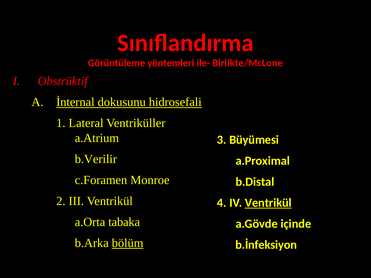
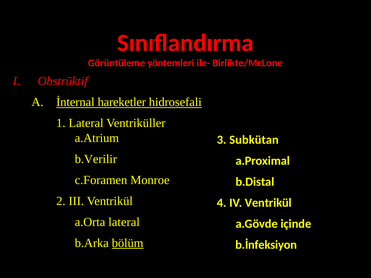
dokusunu: dokusunu -> hareketler
Büyümesi: Büyümesi -> Subkütan
Ventrikül at (268, 203) underline: present -> none
a.Orta tabaka: tabaka -> lateral
